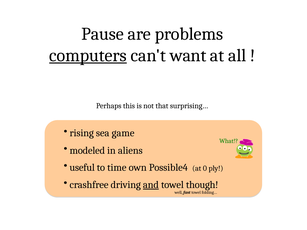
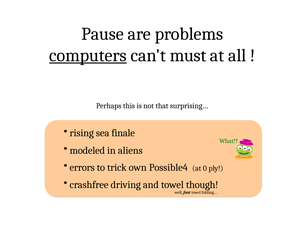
want: want -> must
game: game -> finale
useful: useful -> errors
time: time -> trick
and underline: present -> none
